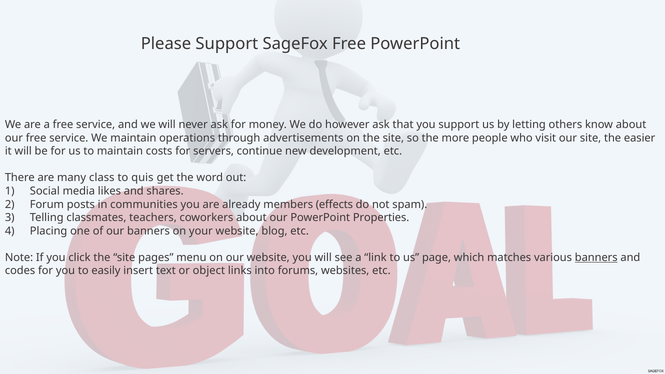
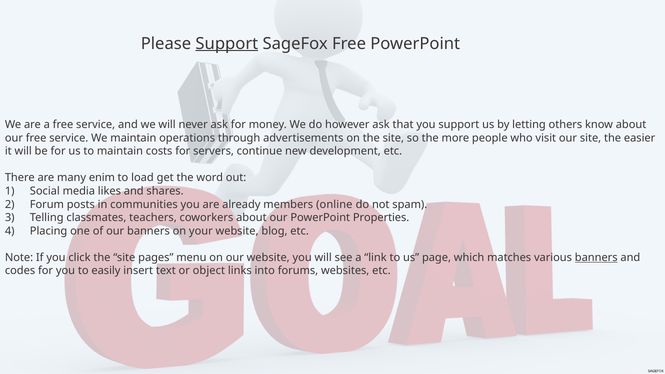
Support at (227, 44) underline: none -> present
class: class -> enim
quis: quis -> load
effects: effects -> online
